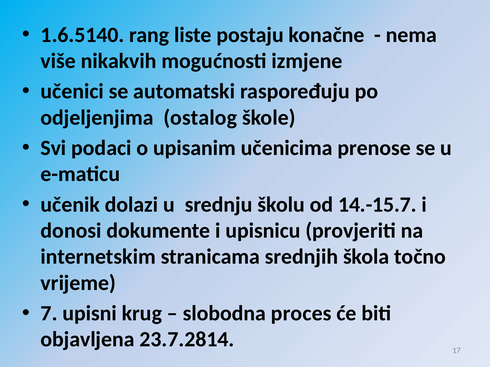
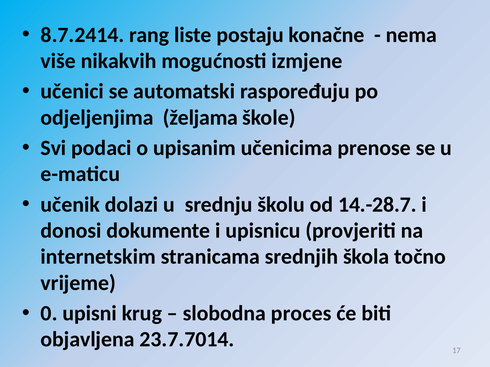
1.6.5140: 1.6.5140 -> 8.7.2414
ostalog: ostalog -> željama
14.-15.7: 14.-15.7 -> 14.-28.7
7: 7 -> 0
23.7.2814: 23.7.2814 -> 23.7.7014
